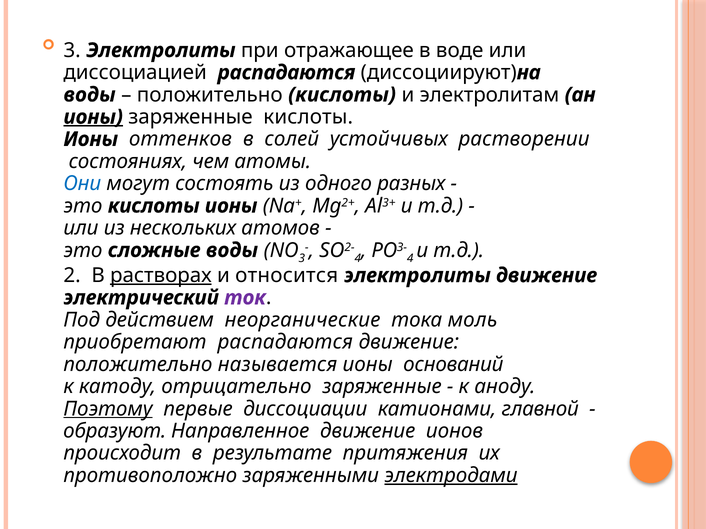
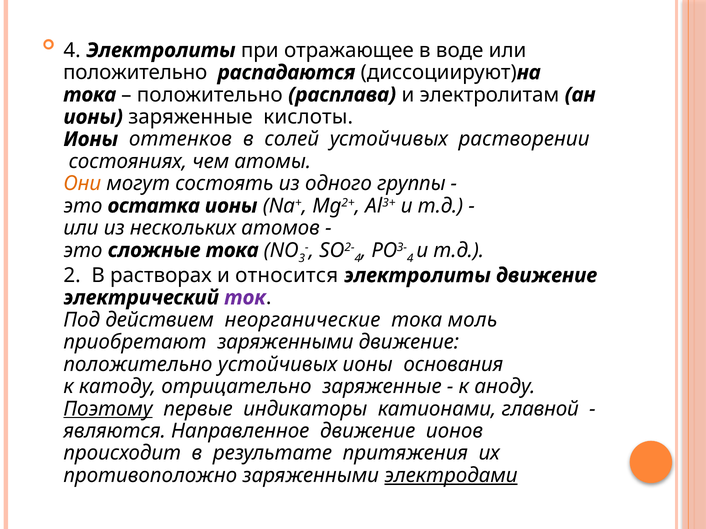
3 at (72, 50): 3 -> 4
диссоциацией at (135, 73): диссоциацией -> положительно
воды at (90, 95): воды -> тока
положительно кислоты: кислоты -> расплава
ионы at (93, 117) underline: present -> none
Они colour: blue -> orange
разных: разных -> группы
это кислоты: кислоты -> остатка
сложные воды: воды -> тока
растворах underline: present -> none
приобретают распадаются: распадаются -> заряженными
положительно называется: называется -> устойчивых
оснований: оснований -> основания
диссоциации: диссоциации -> индикаторы
образуют: образуют -> являются
